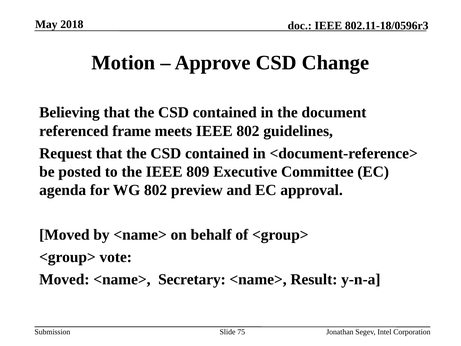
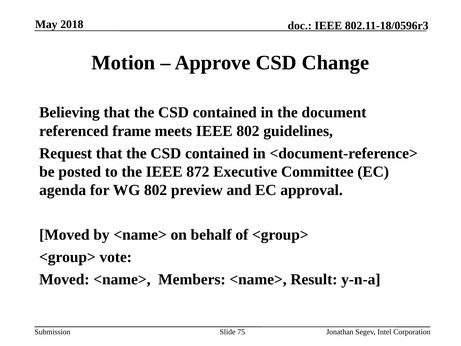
809: 809 -> 872
Secretary: Secretary -> Members
